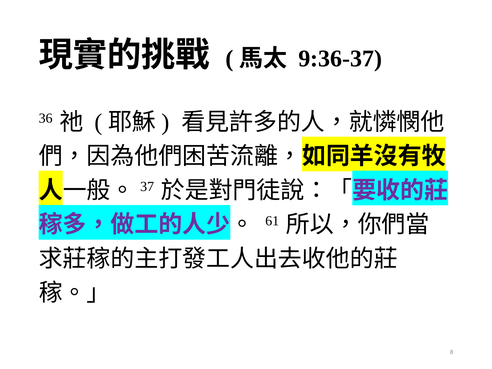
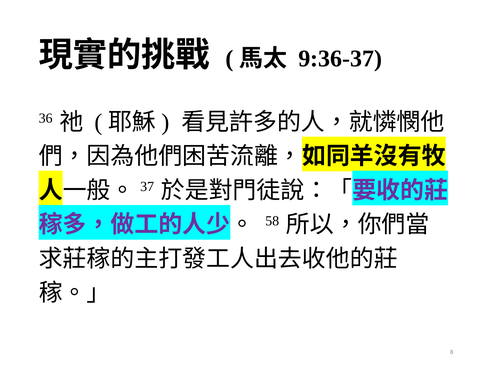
61: 61 -> 58
